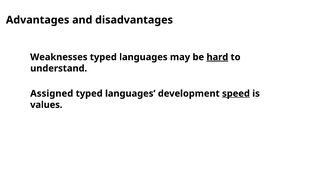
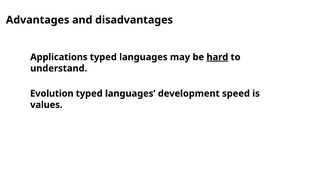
Weaknesses: Weaknesses -> Applications
Assigned: Assigned -> Evolution
speed underline: present -> none
